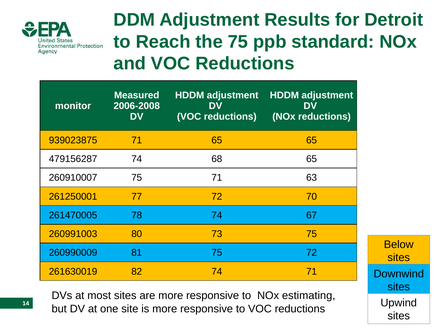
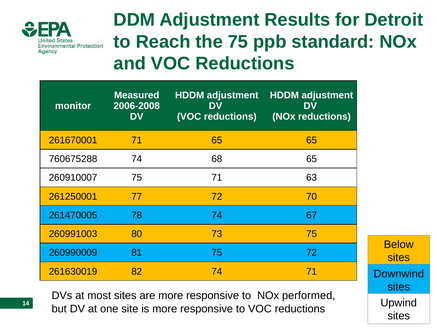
939023875: 939023875 -> 261670001
479156287: 479156287 -> 760675288
estimating: estimating -> performed
